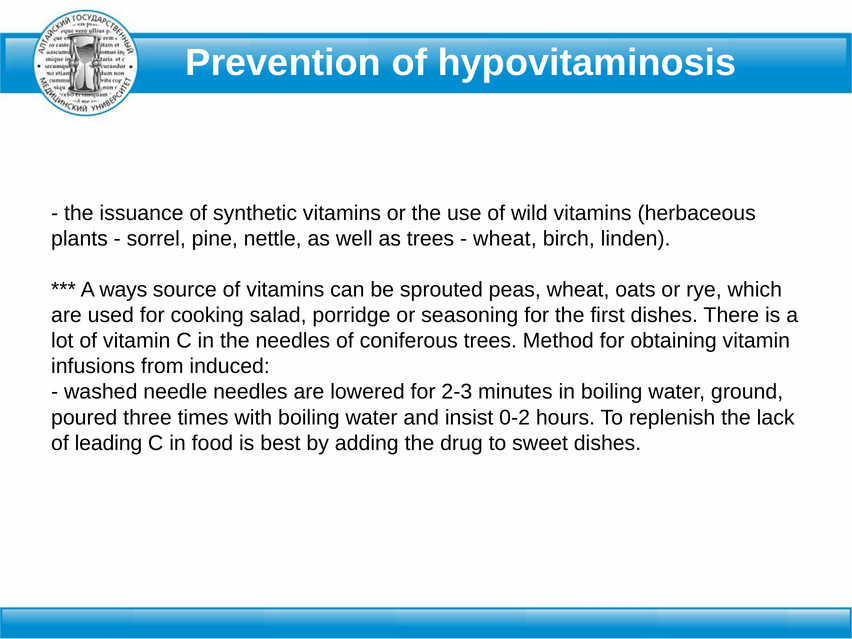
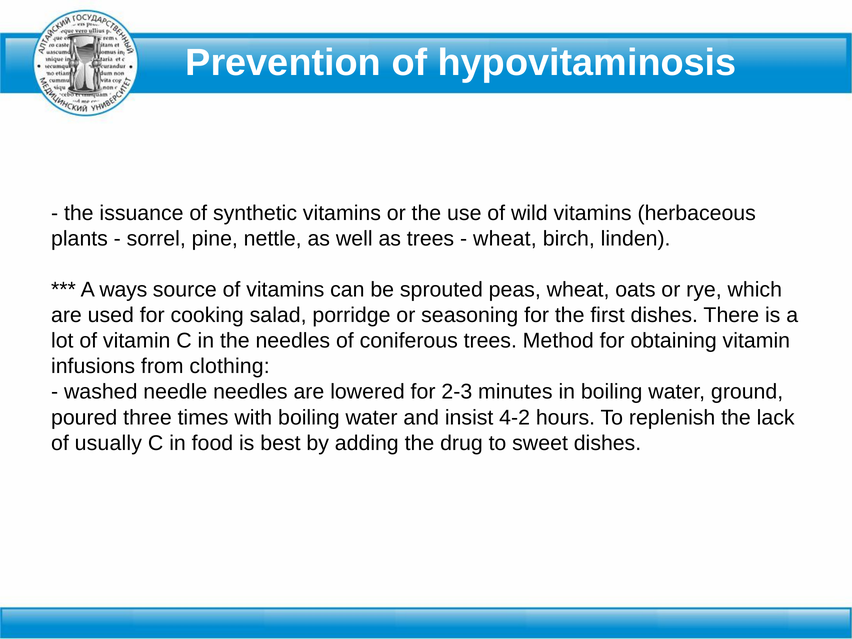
induced: induced -> clothing
0-2: 0-2 -> 4-2
leading: leading -> usually
